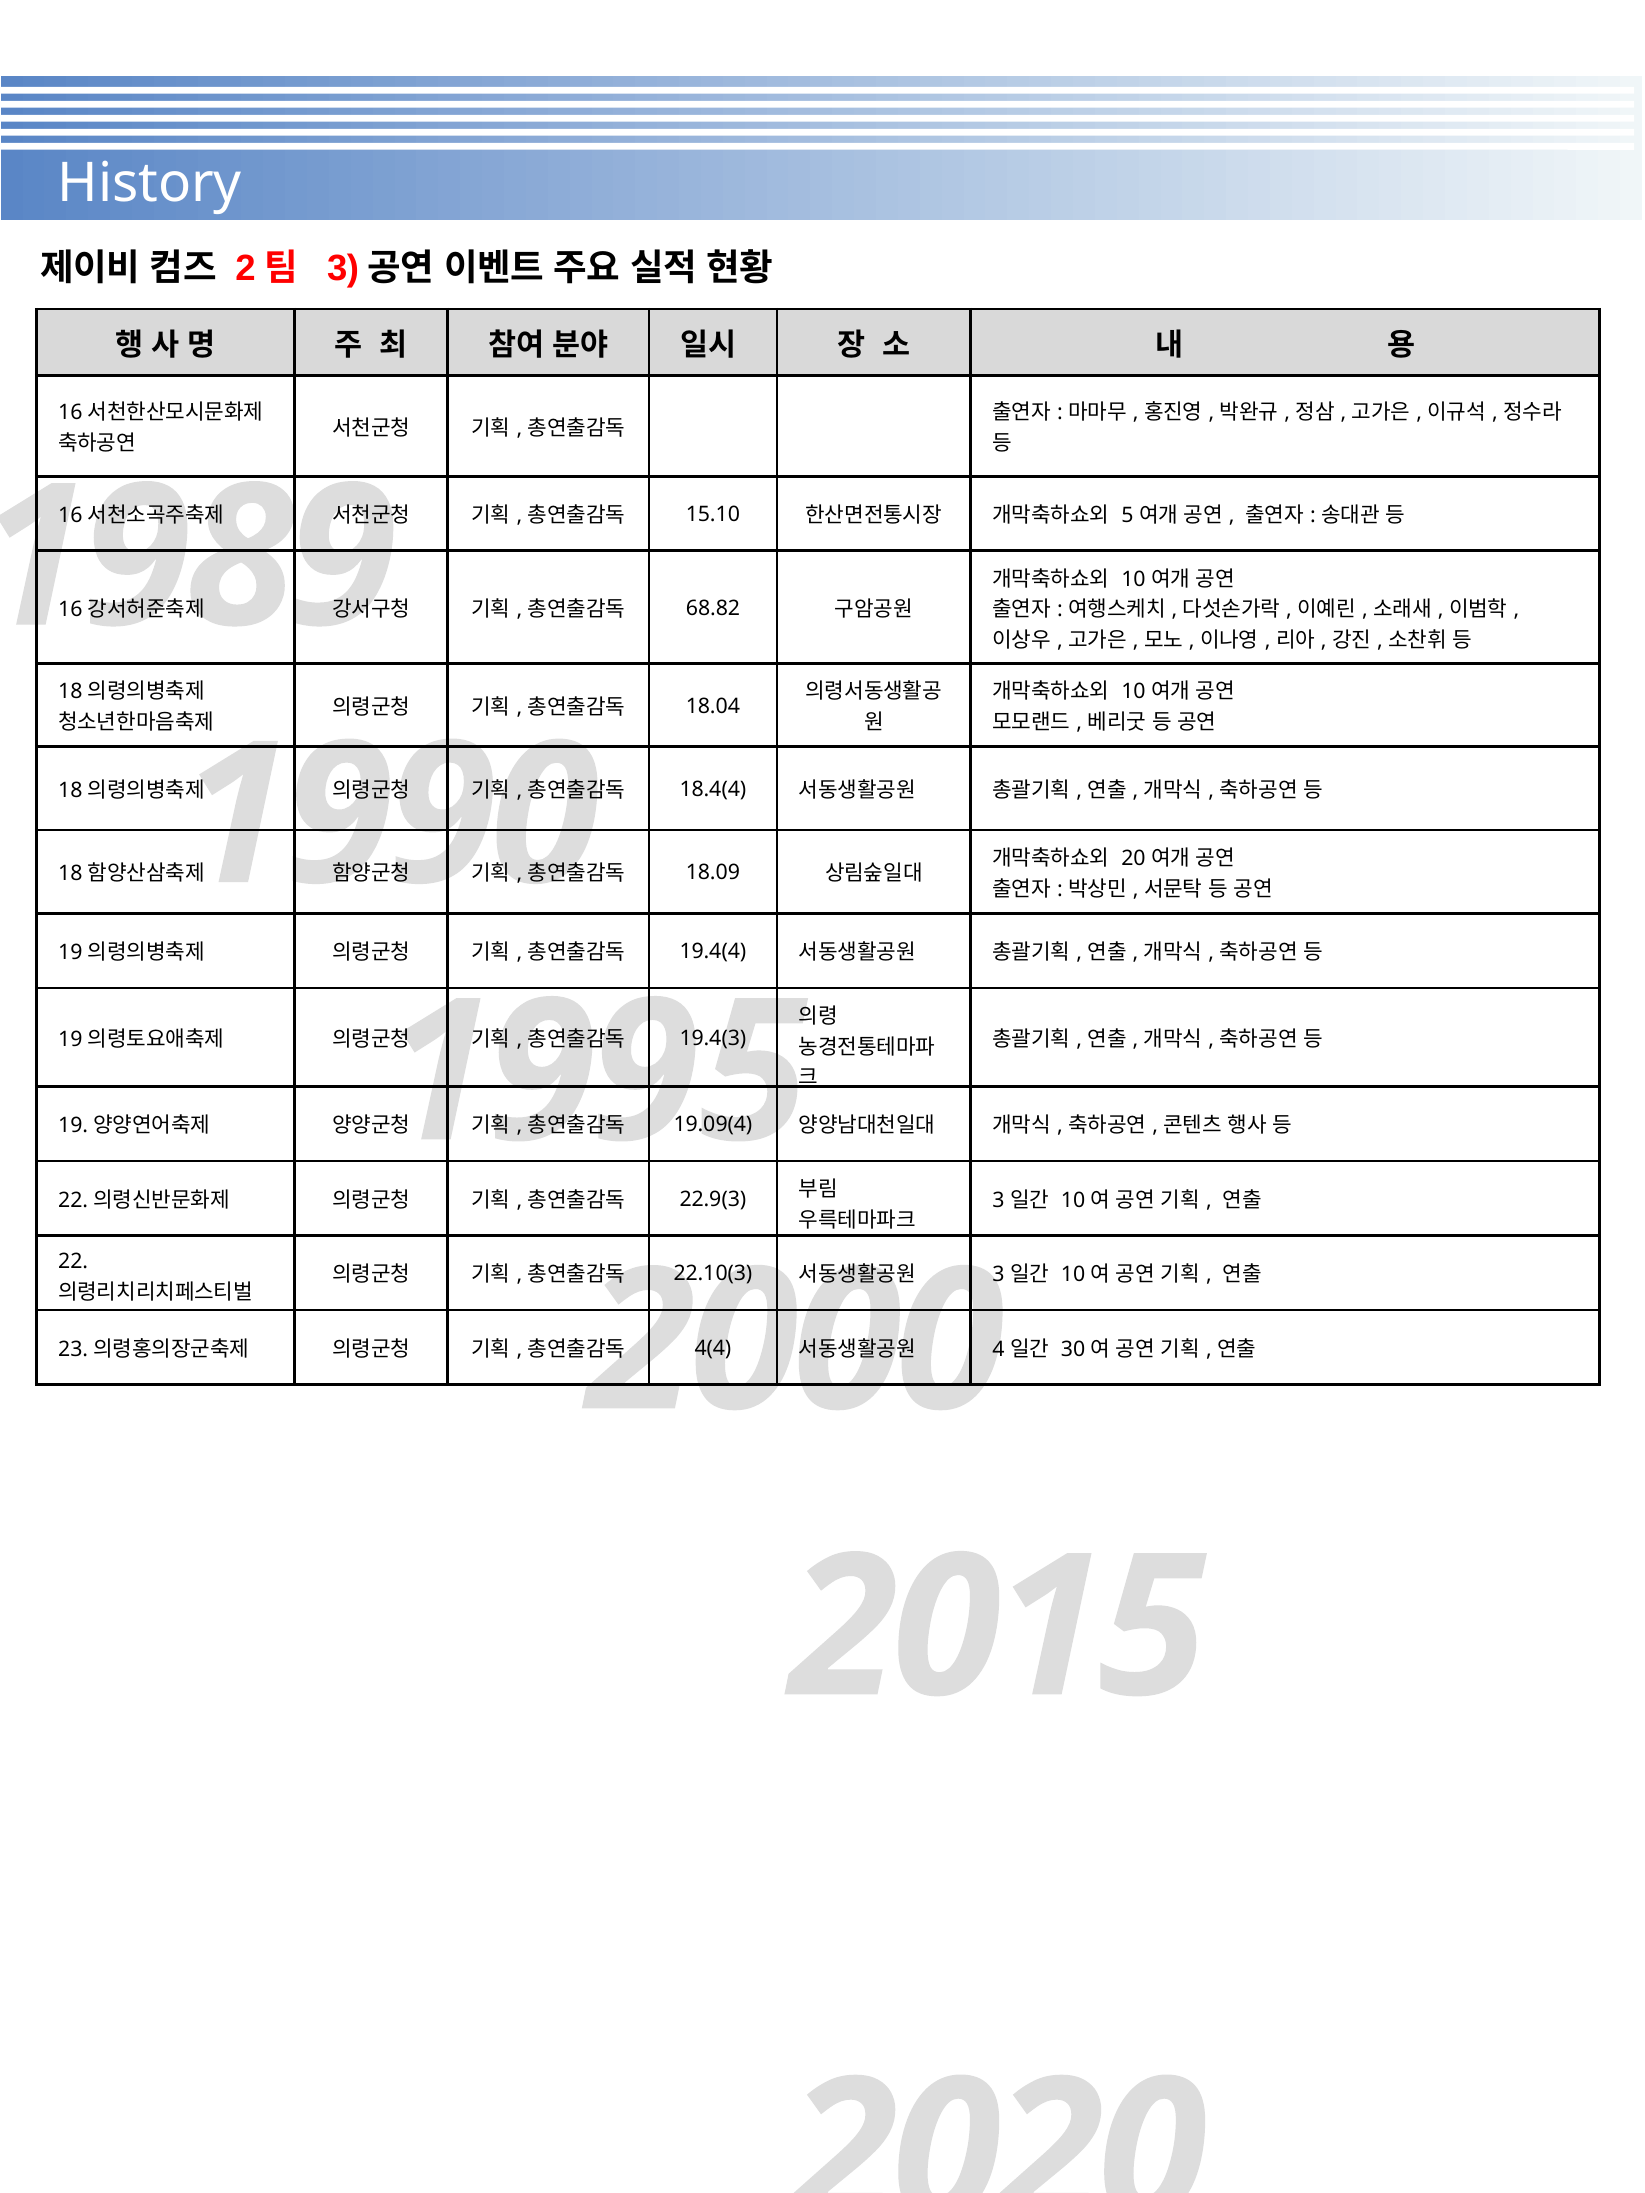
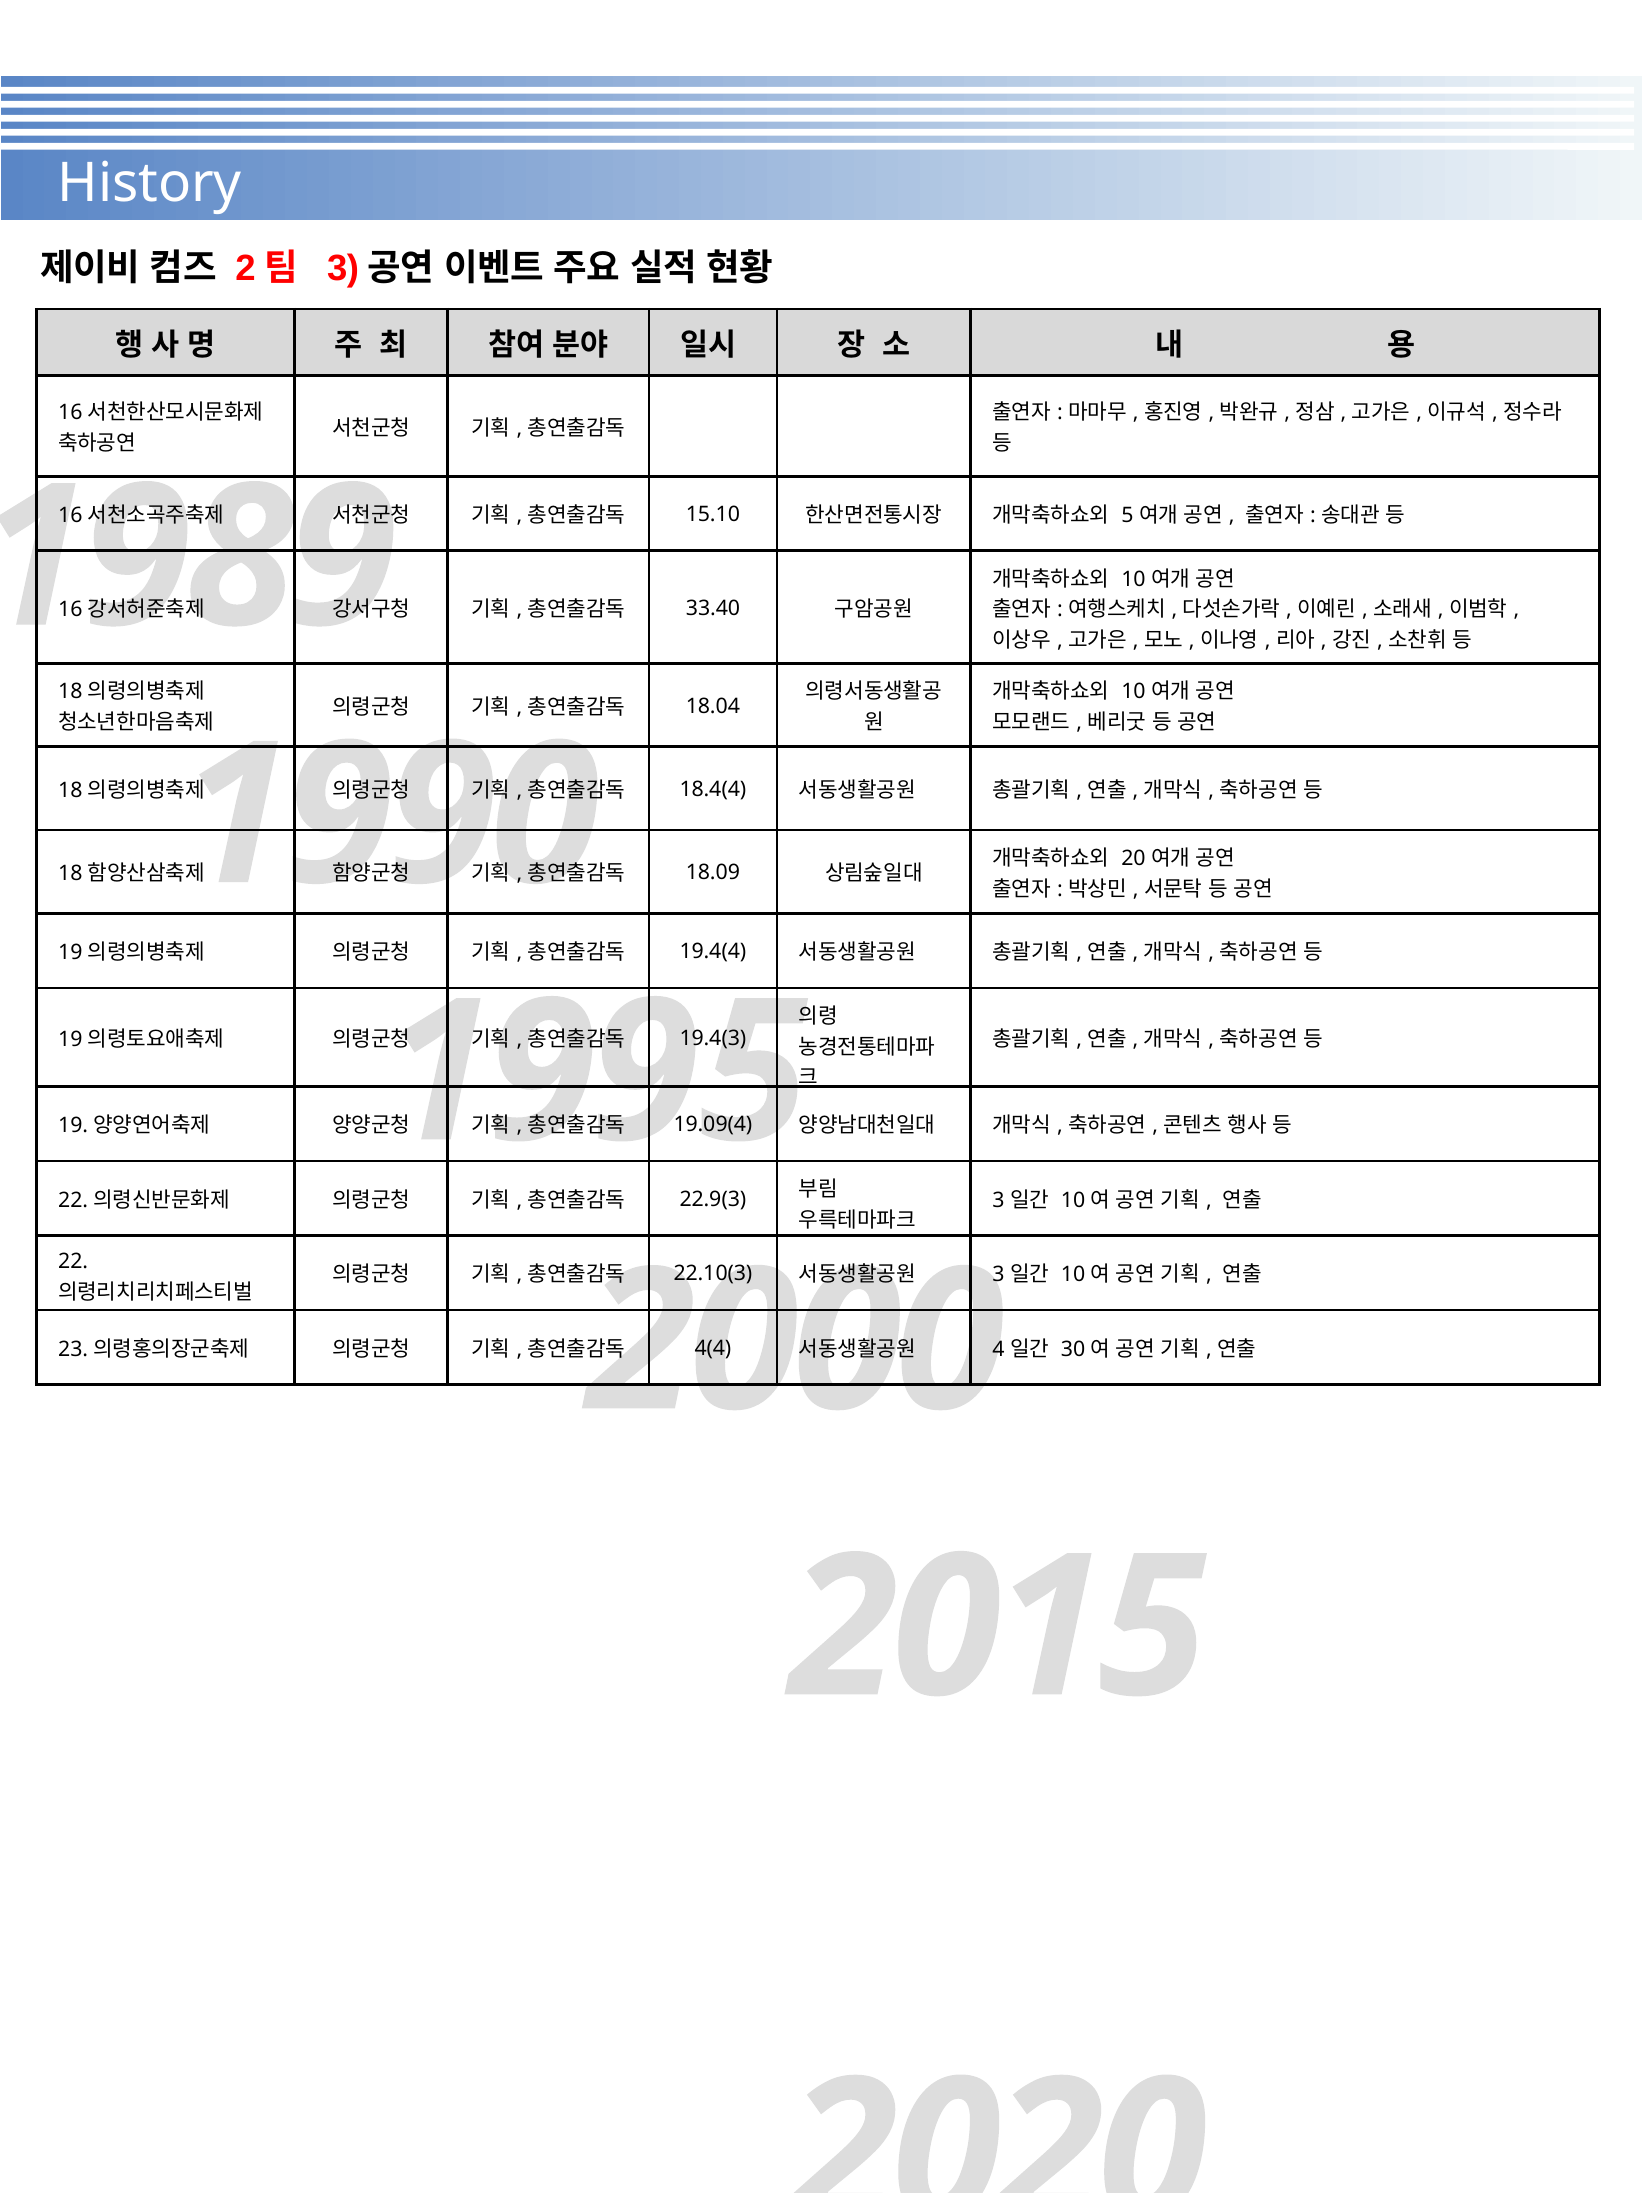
68.82: 68.82 -> 33.40
